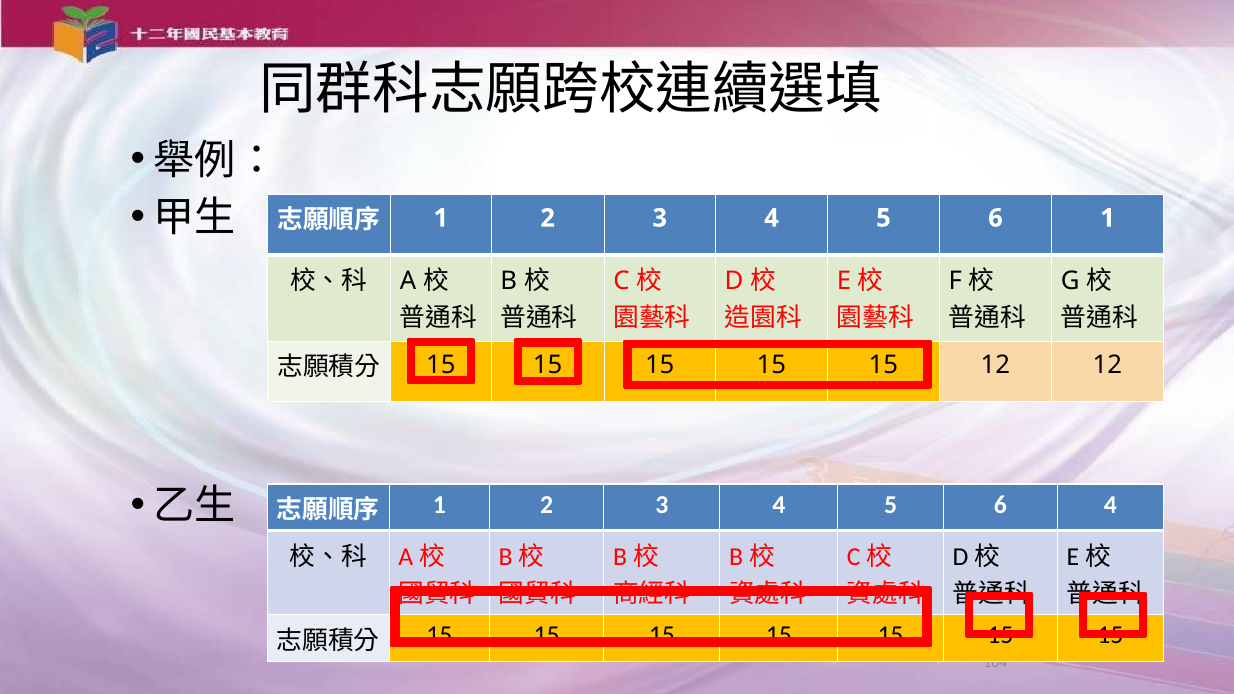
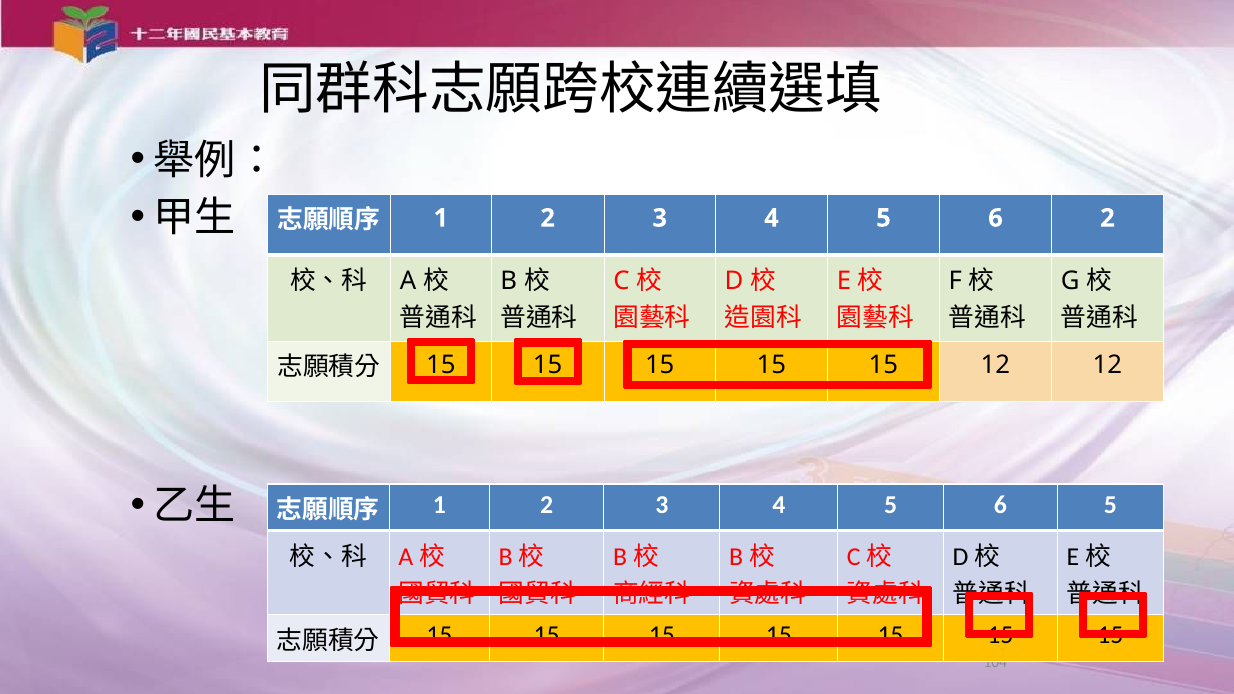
6 1: 1 -> 2
6 4: 4 -> 5
